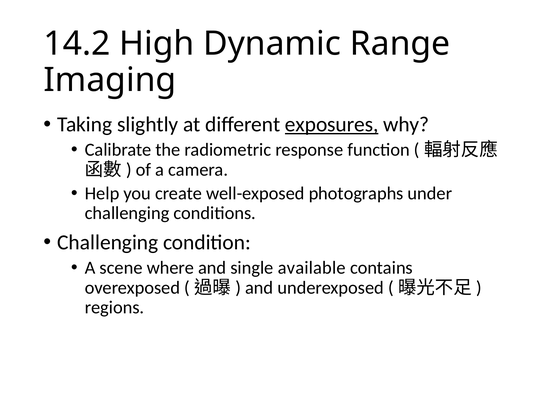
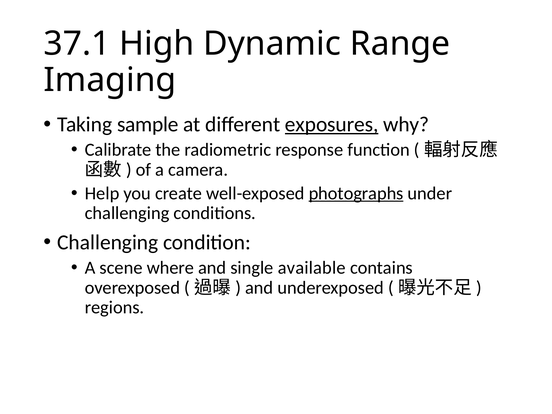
14.2: 14.2 -> 37.1
slightly: slightly -> sample
photographs underline: none -> present
